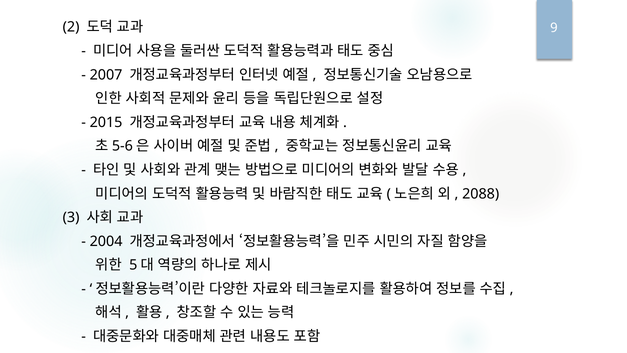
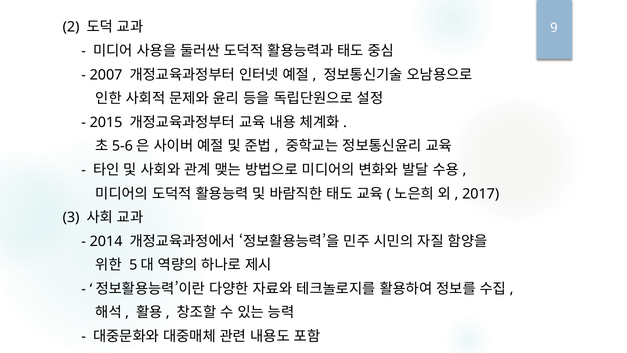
2088: 2088 -> 2017
2004: 2004 -> 2014
